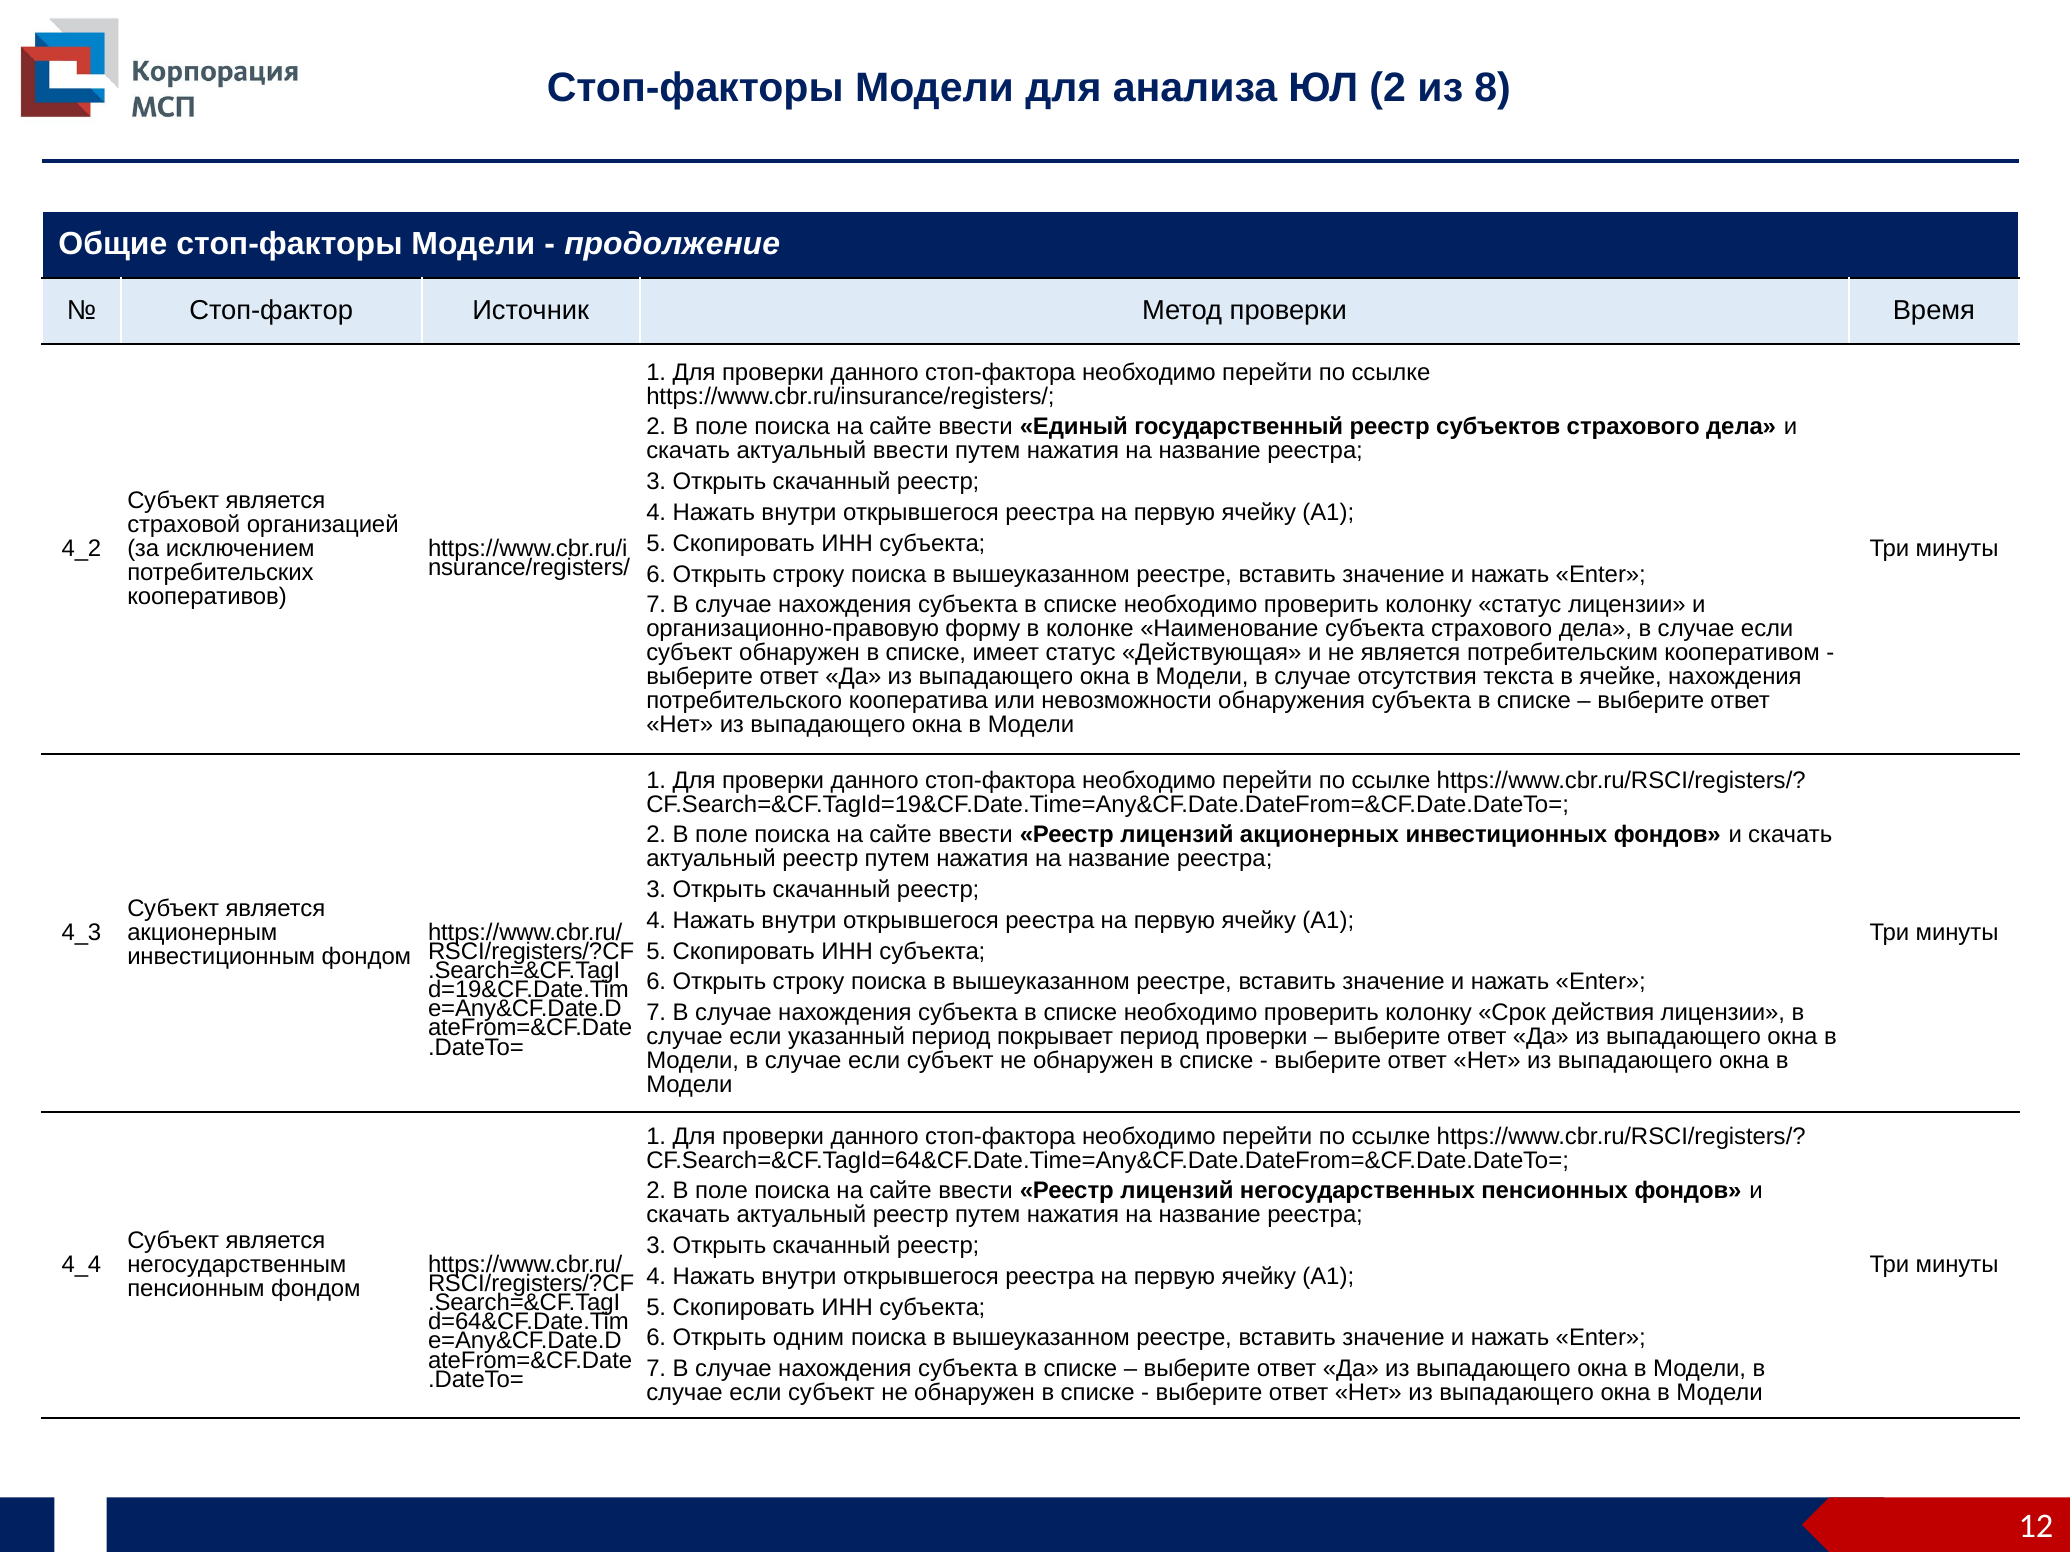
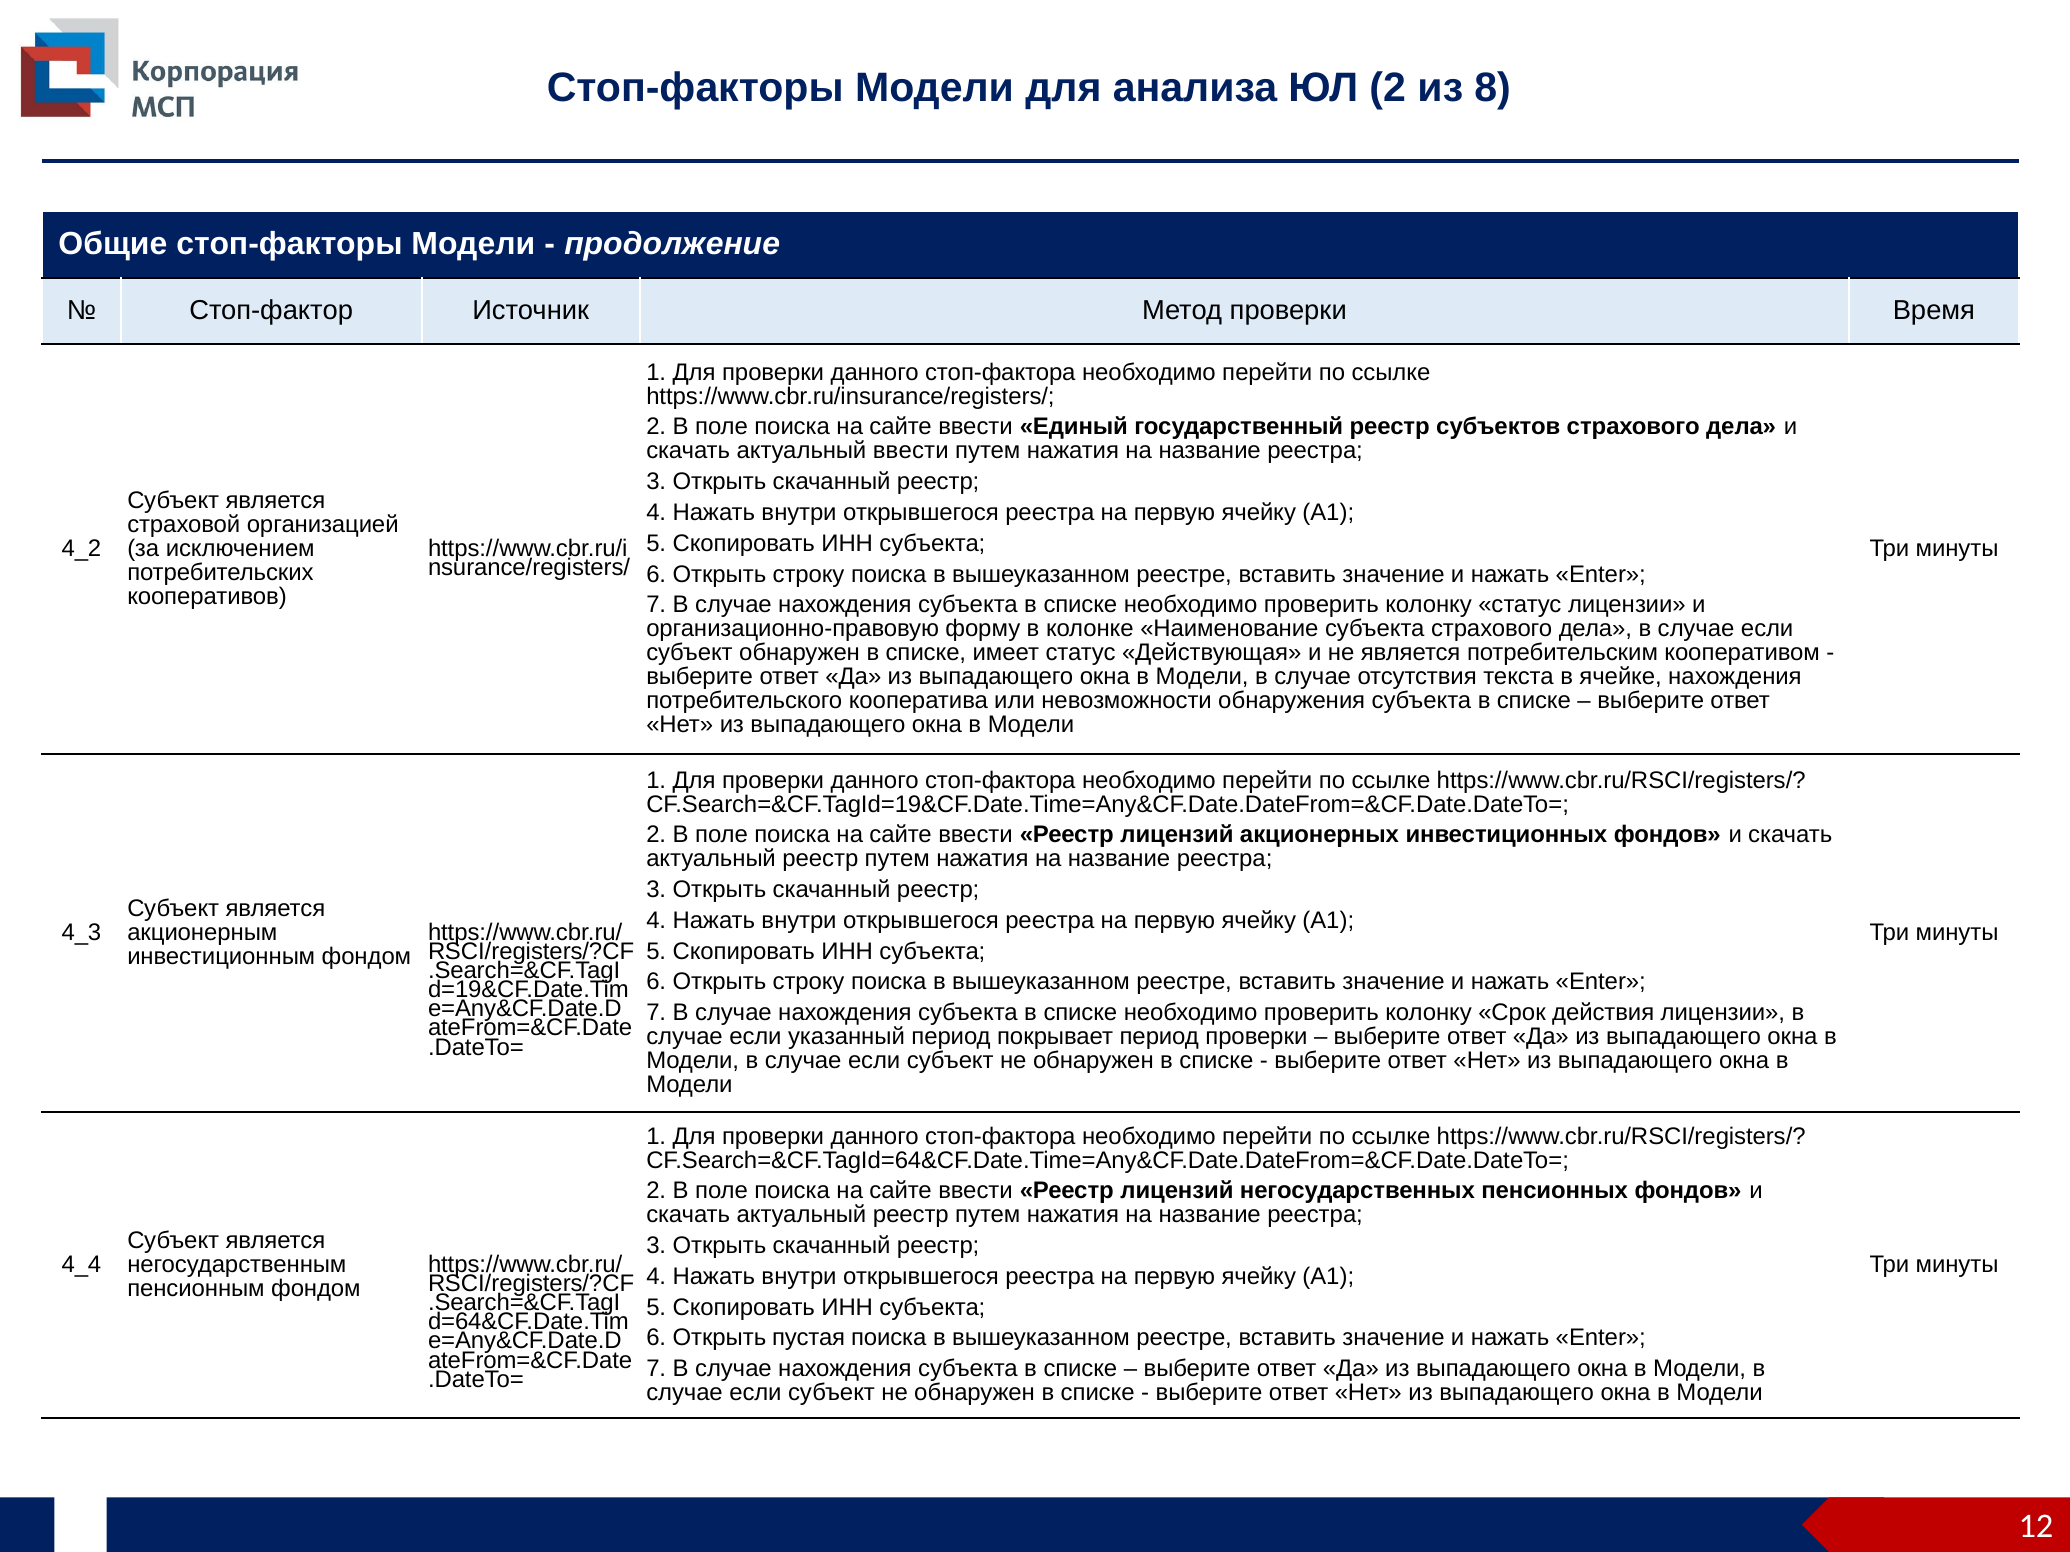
одним: одним -> пустая
